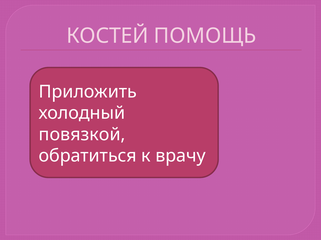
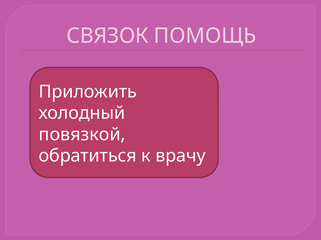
КОСТЕЙ: КОСТЕЙ -> СВЯЗОК
